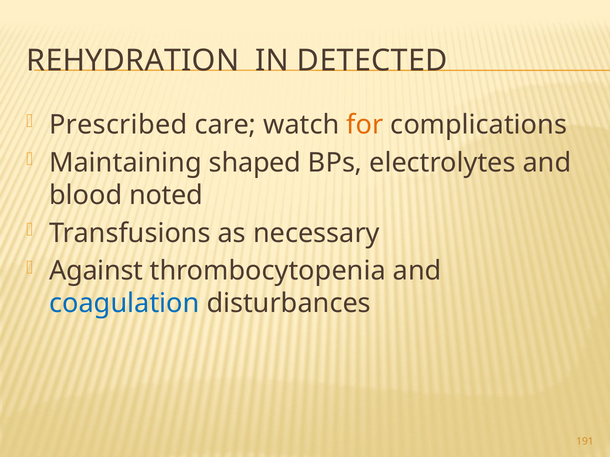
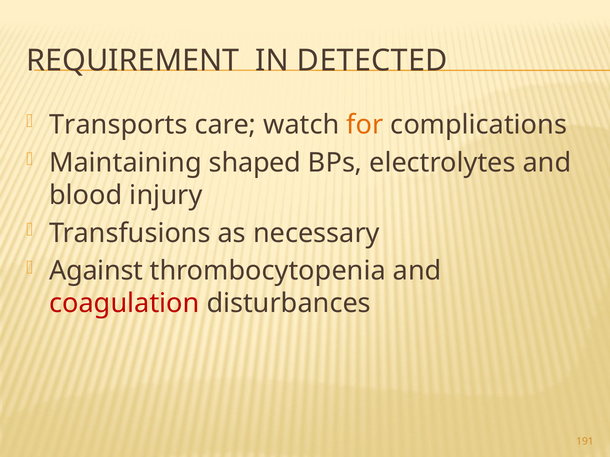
REHYDRATION: REHYDRATION -> REQUIREMENT
Prescribed: Prescribed -> Transports
noted: noted -> injury
coagulation colour: blue -> red
